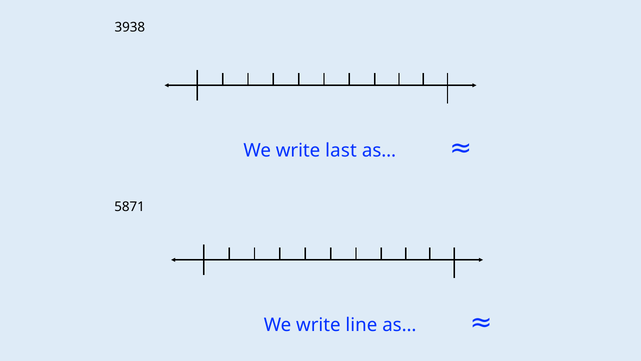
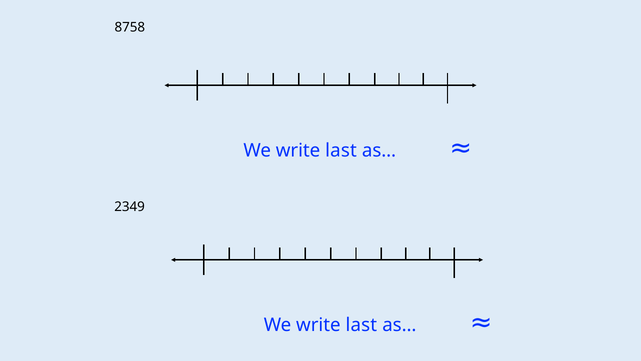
3938: 3938 -> 8758
5871: 5871 -> 2349
line at (361, 325): line -> last
